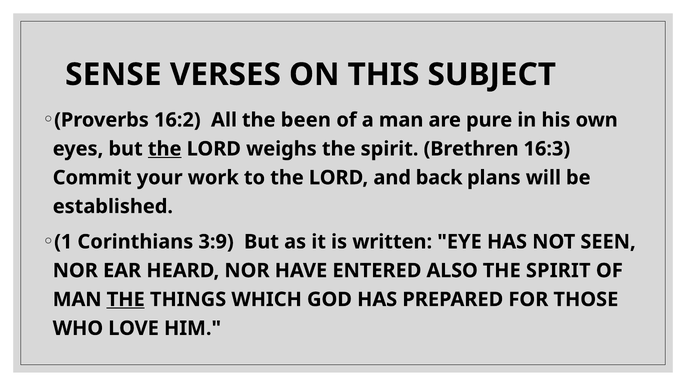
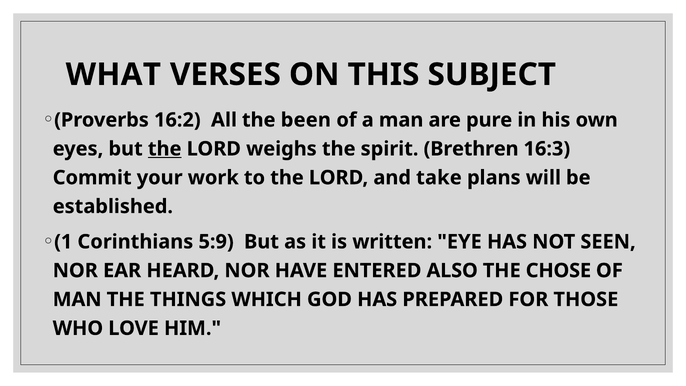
SENSE: SENSE -> WHAT
back: back -> take
3:9: 3:9 -> 5:9
SPIRIT at (558, 271): SPIRIT -> CHOSE
THE at (126, 299) underline: present -> none
